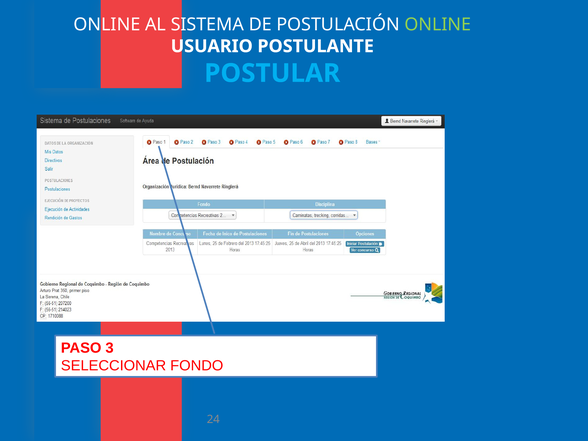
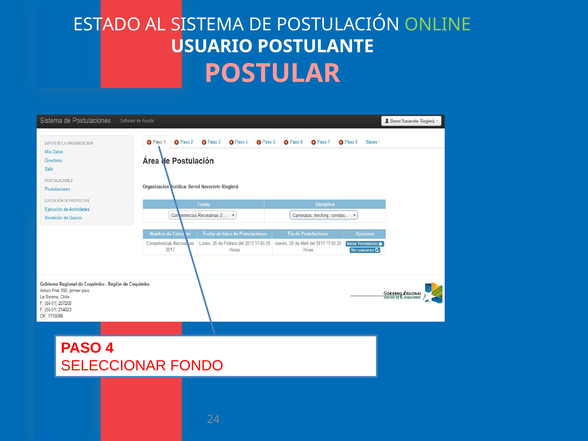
ONLINE at (107, 25): ONLINE -> ESTADO
POSTULAR colour: light blue -> pink
3: 3 -> 4
